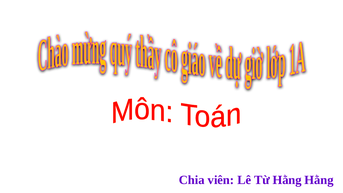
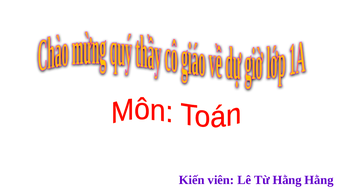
Chia: Chia -> Kiến
